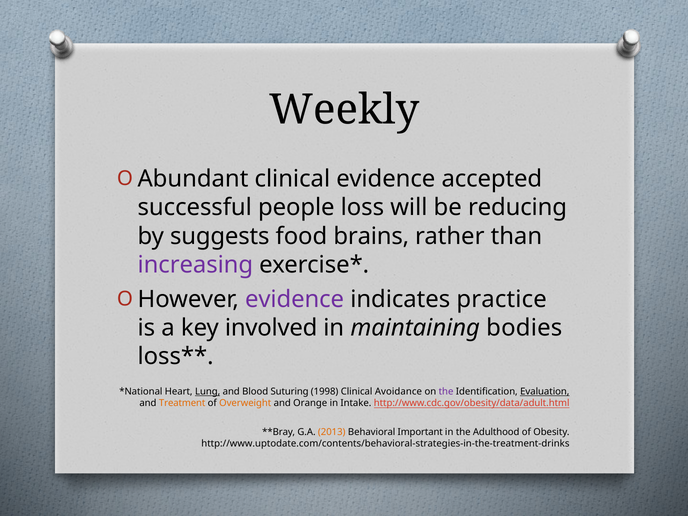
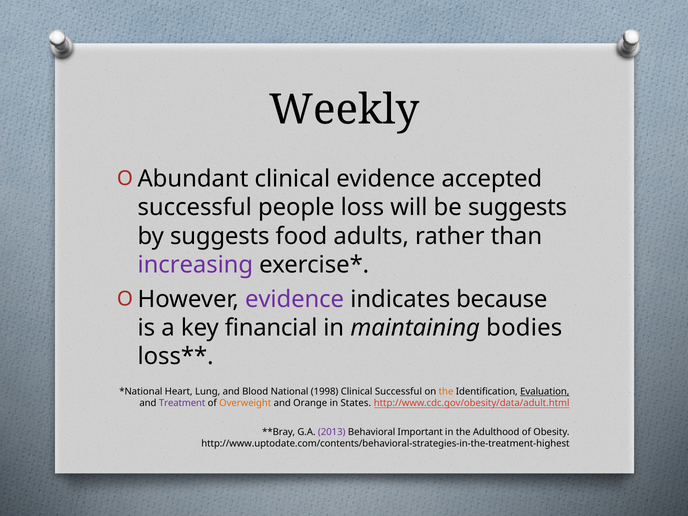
be reducing: reducing -> suggests
brains: brains -> adults
practice: practice -> because
involved: involved -> financial
Lung underline: present -> none
Suturing: Suturing -> National
Clinical Avoidance: Avoidance -> Successful
the at (446, 392) colour: purple -> orange
Treatment colour: orange -> purple
Intake: Intake -> States
2013 colour: orange -> purple
http://www.uptodate.com/contents/behavioral-strategies-in-the-treatment-drinks: http://www.uptodate.com/contents/behavioral-strategies-in-the-treatment-drinks -> http://www.uptodate.com/contents/behavioral-strategies-in-the-treatment-highest
